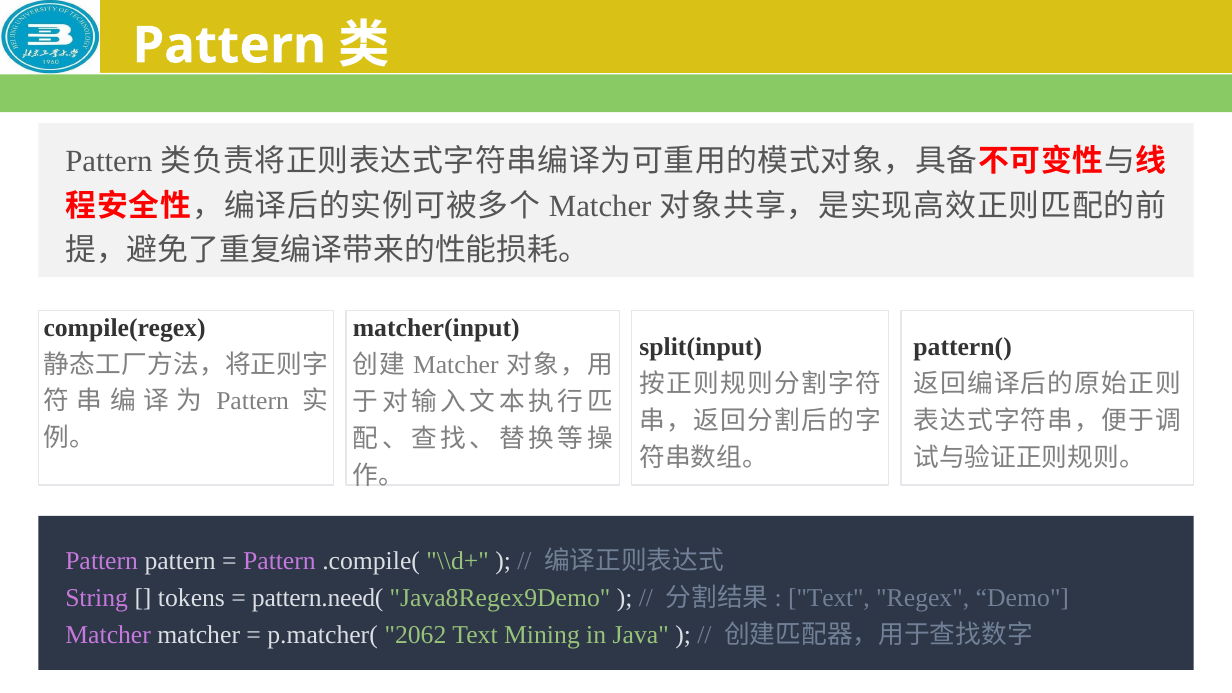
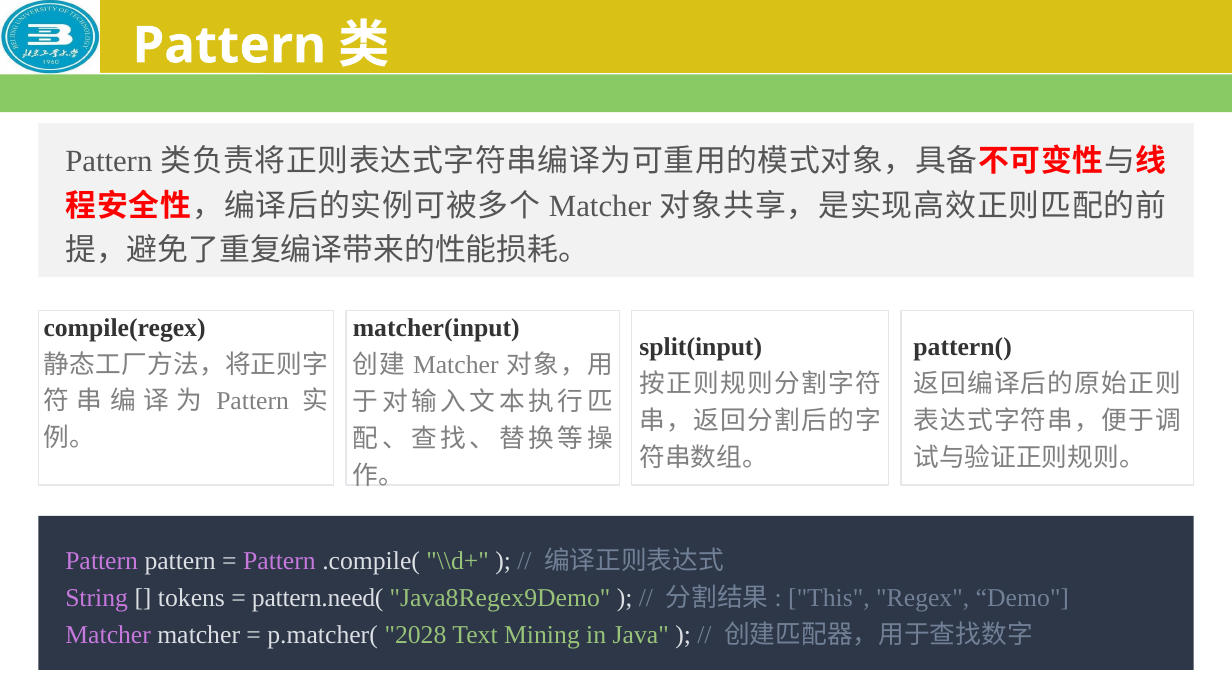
Text at (829, 598): Text -> This
2062: 2062 -> 2028
